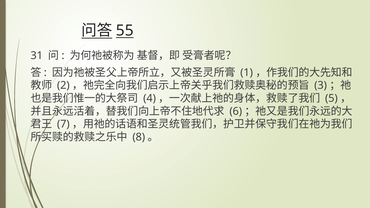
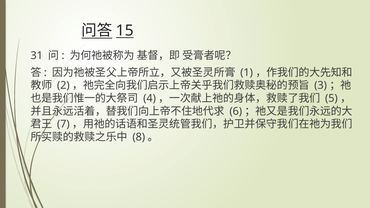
55: 55 -> 15
